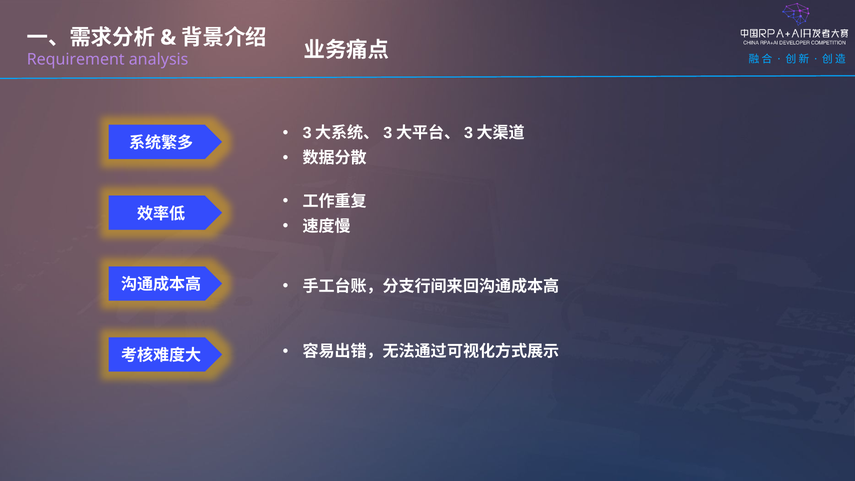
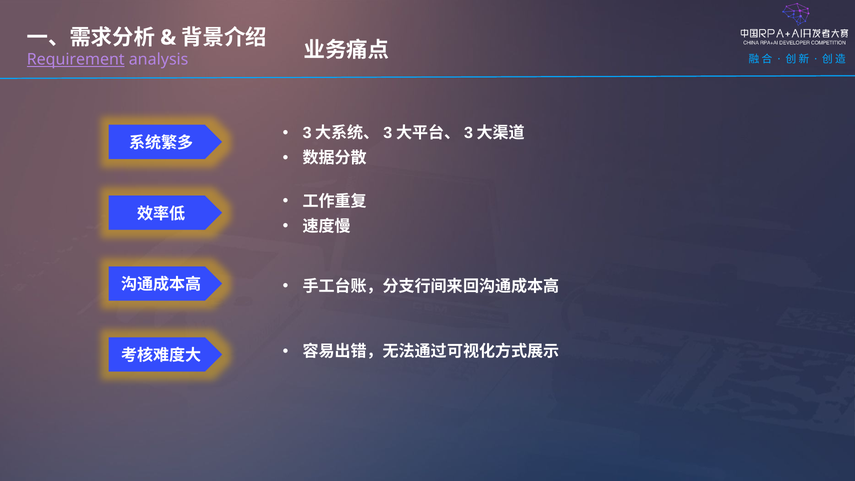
Requirement underline: none -> present
